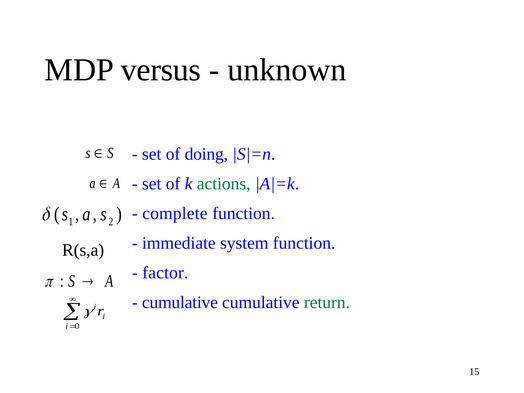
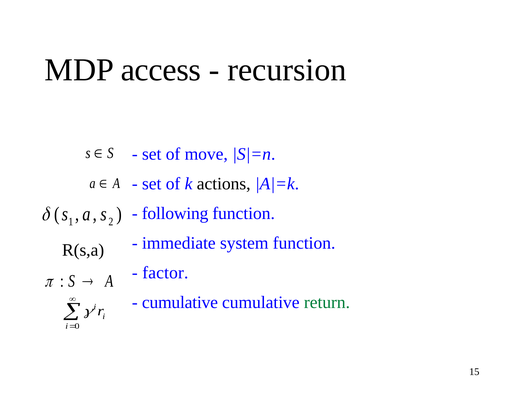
versus: versus -> access
unknown: unknown -> recursion
doing: doing -> move
actions colour: green -> black
complete: complete -> following
